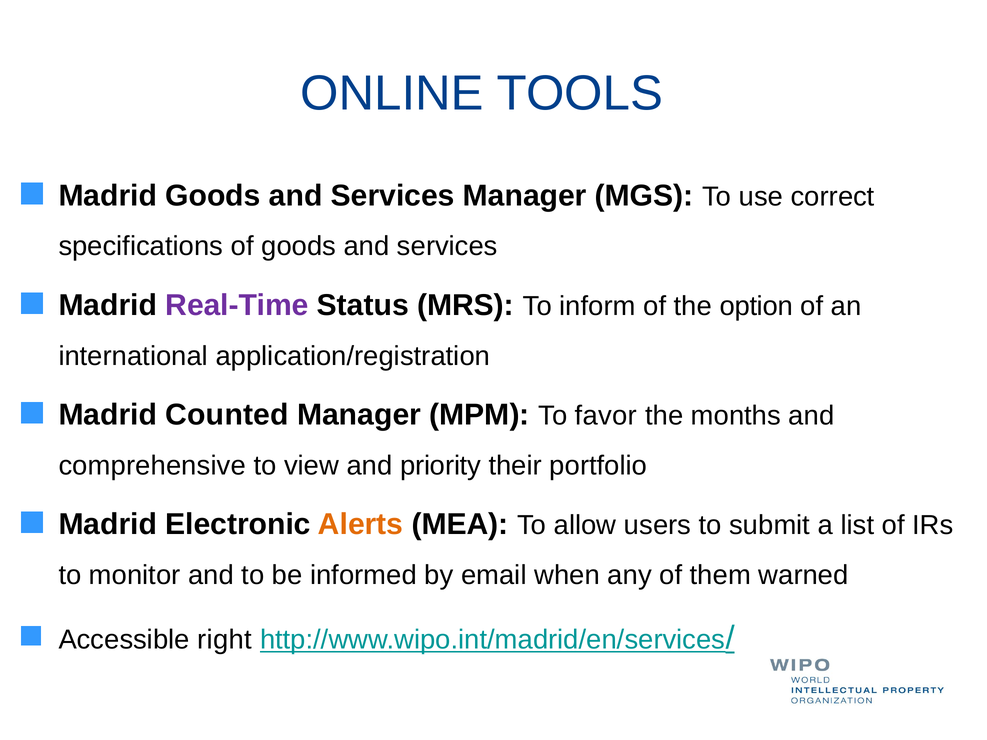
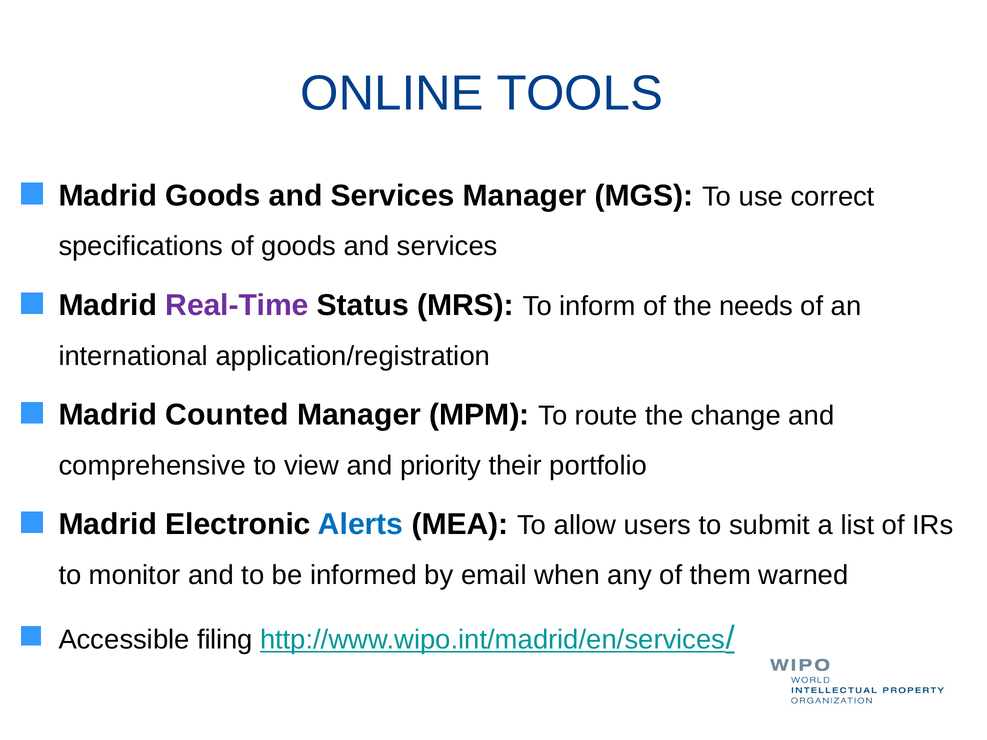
option: option -> needs
favor: favor -> route
months: months -> change
Alerts colour: orange -> blue
right: right -> filing
